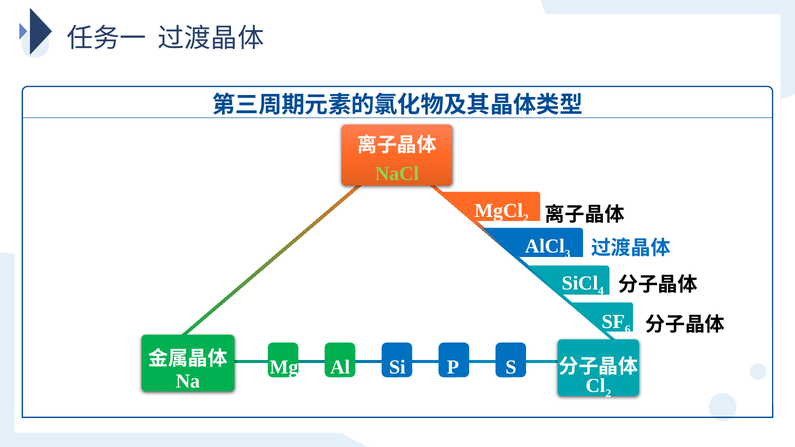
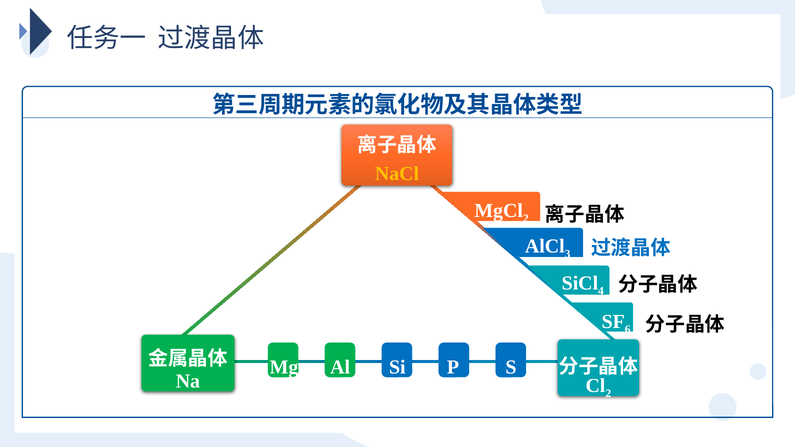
NaCl colour: light green -> yellow
